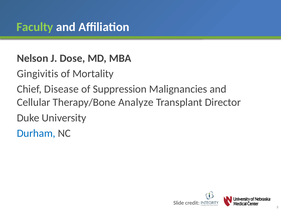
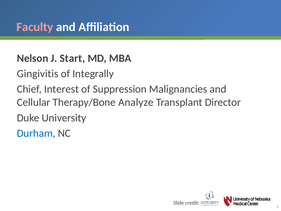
Faculty colour: light green -> pink
Dose: Dose -> Start
Mortality: Mortality -> Integrally
Disease: Disease -> Interest
